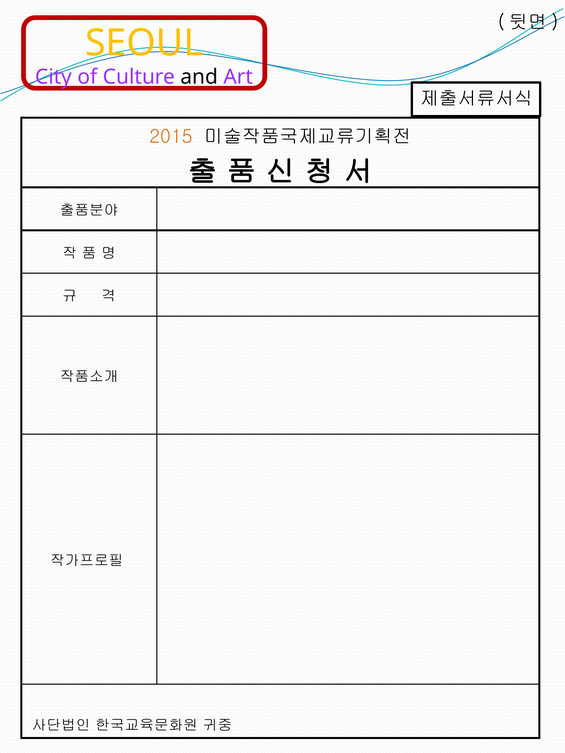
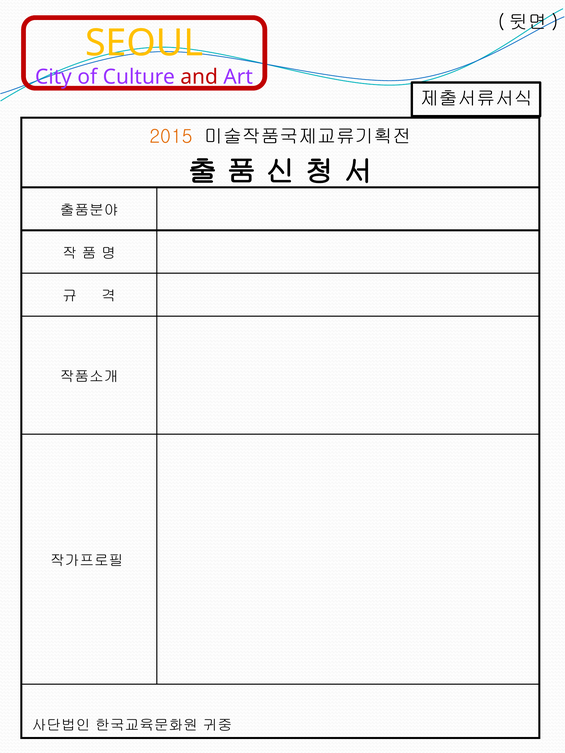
and colour: black -> red
